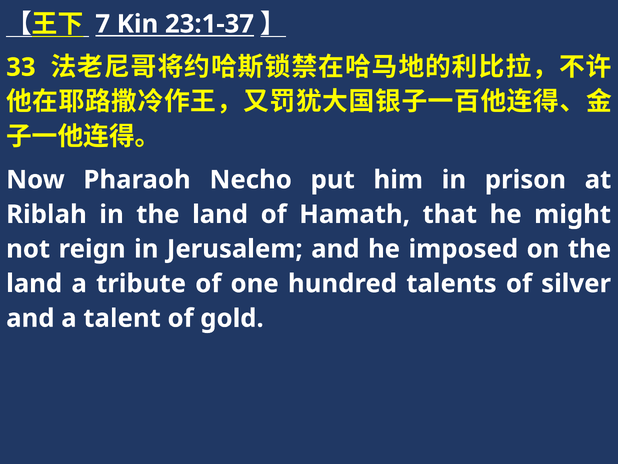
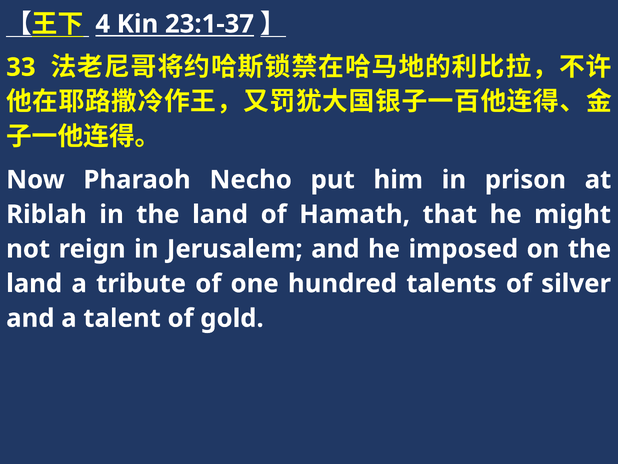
7: 7 -> 4
